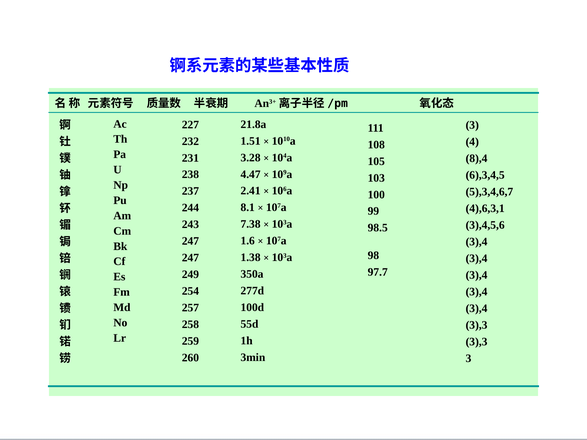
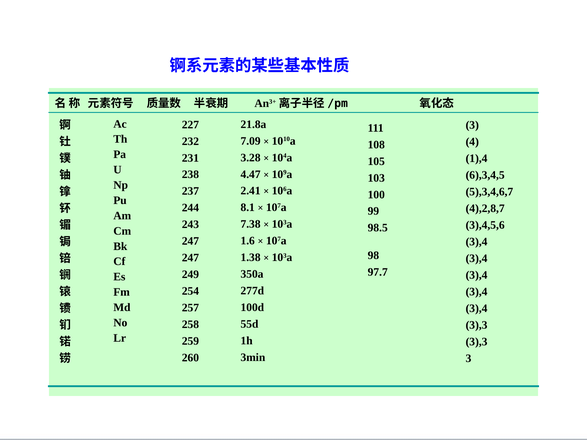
1.51: 1.51 -> 7.09
8),4: 8),4 -> 1),4
4),6,3,1: 4),6,3,1 -> 4),2,8,7
